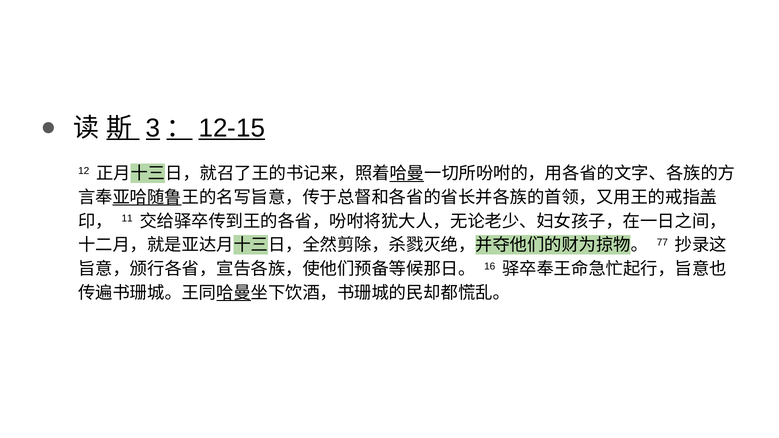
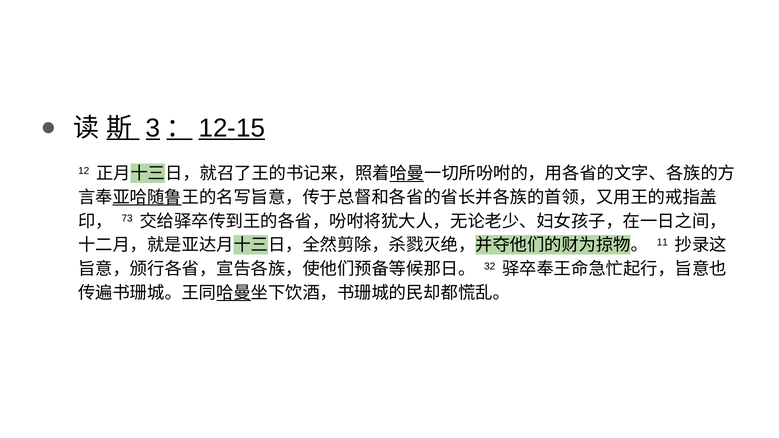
11: 11 -> 73
77: 77 -> 11
16: 16 -> 32
